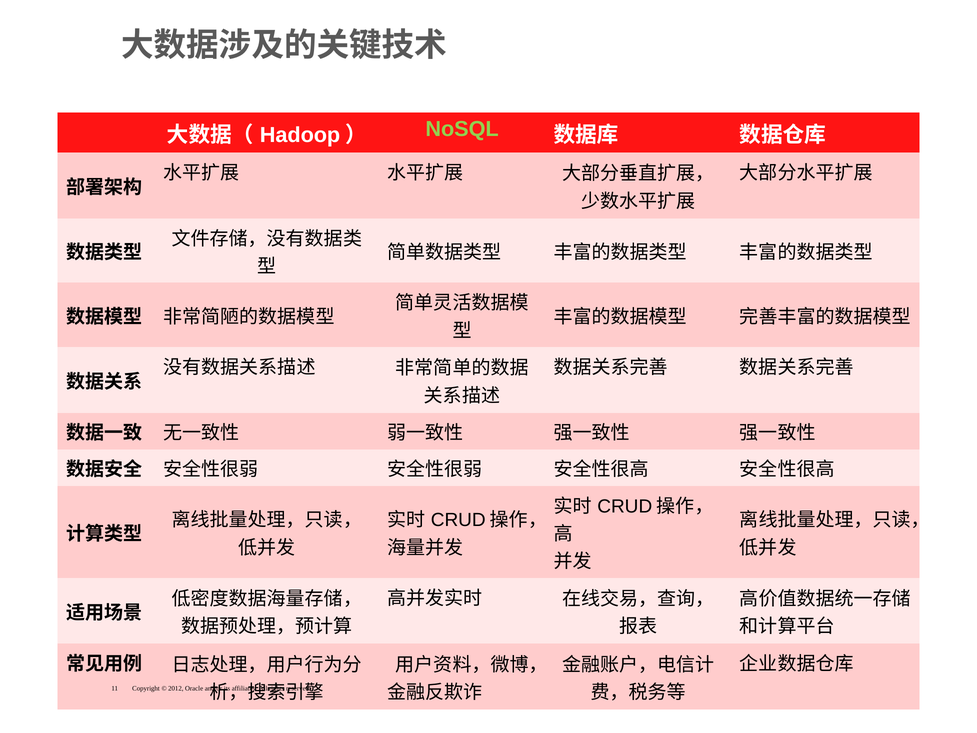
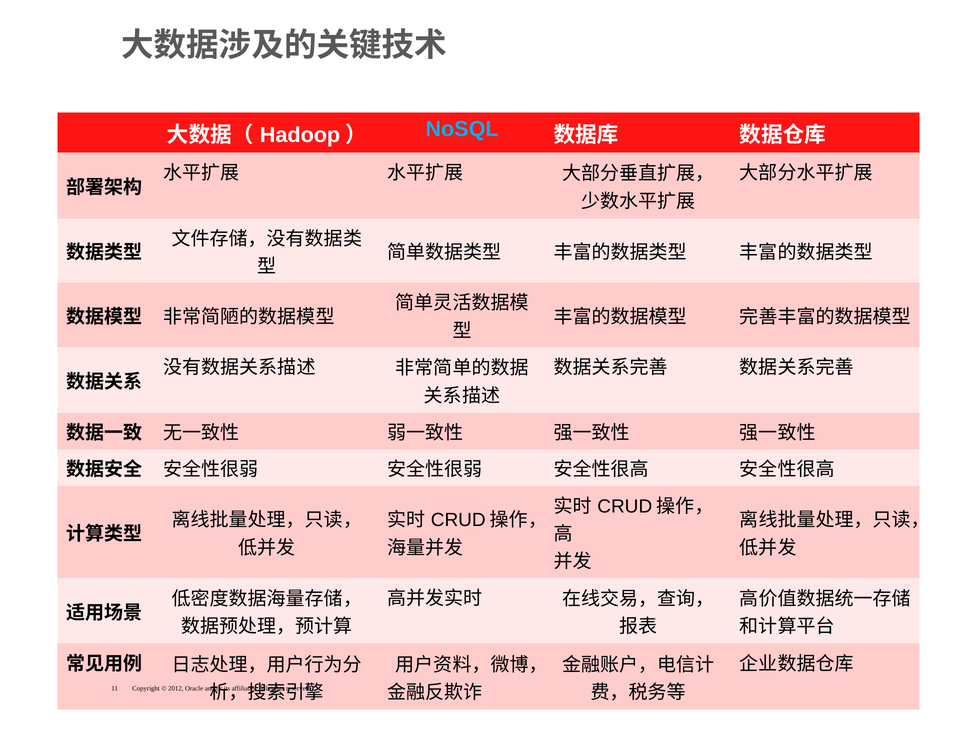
NoSQL colour: light green -> light blue
